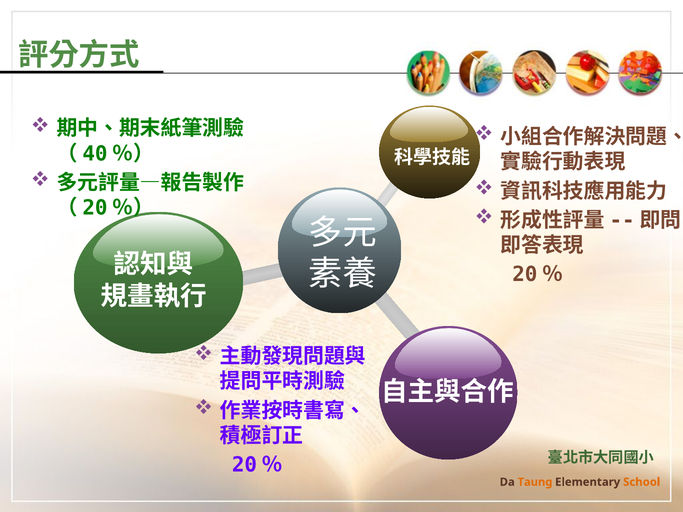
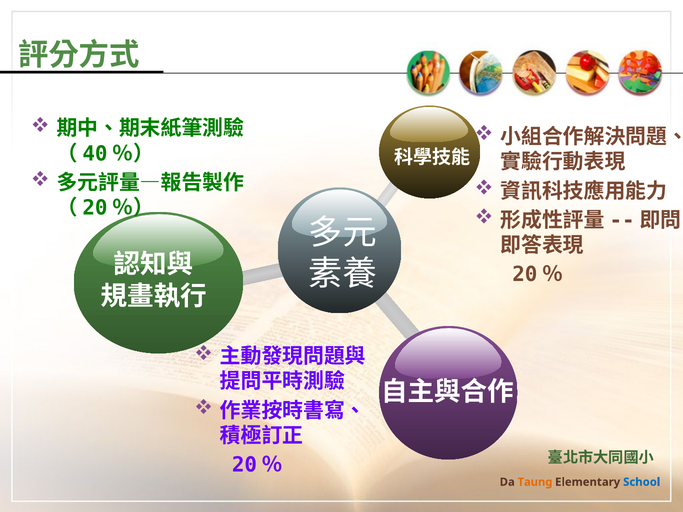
School colour: orange -> blue
